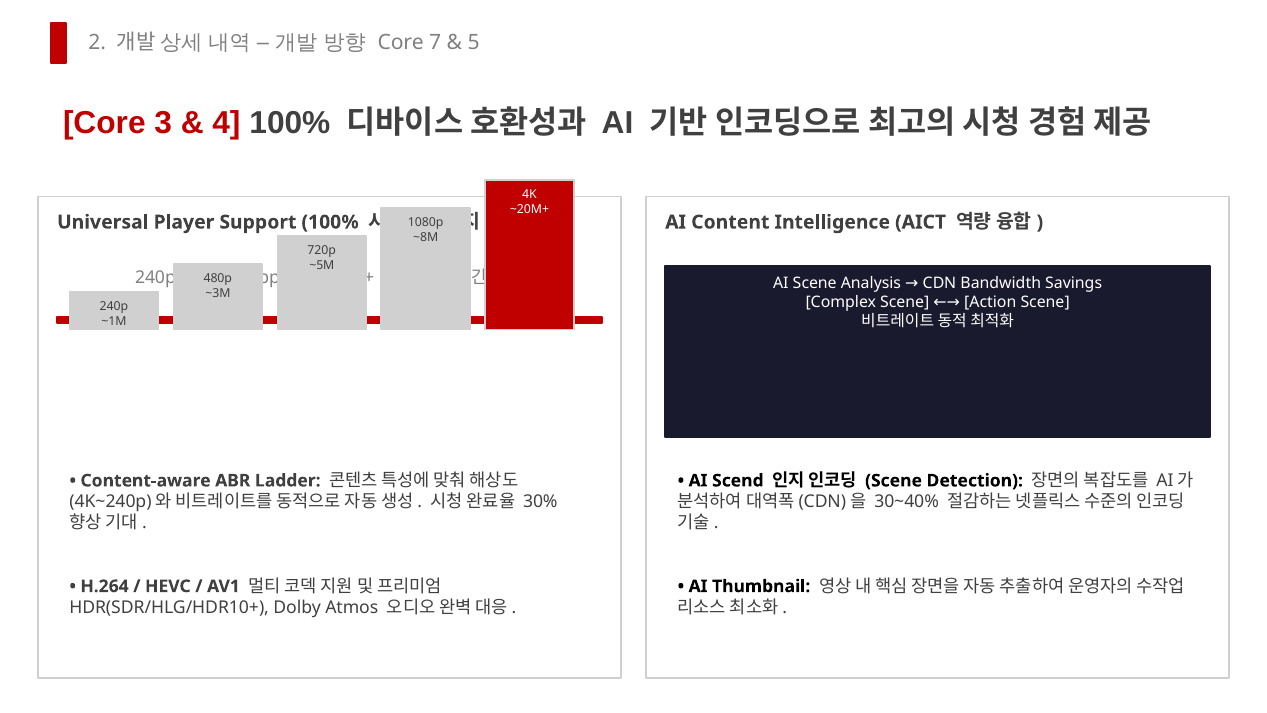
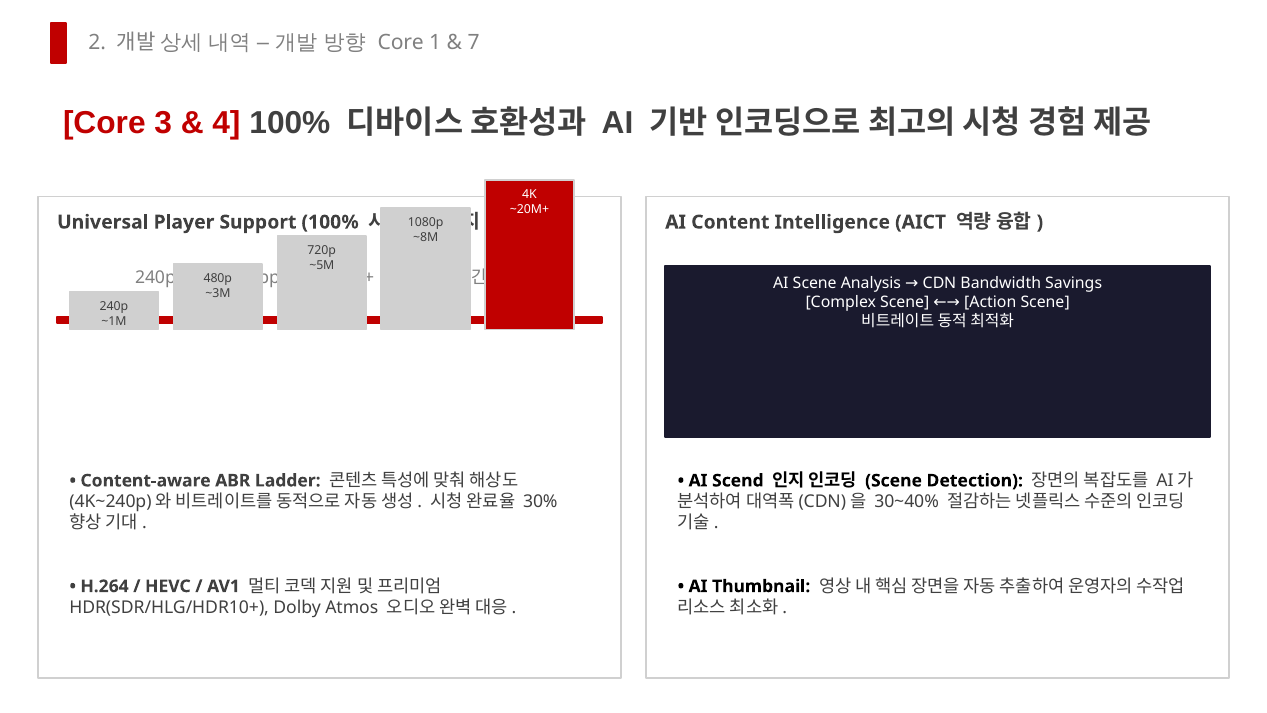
7: 7 -> 1
5: 5 -> 7
